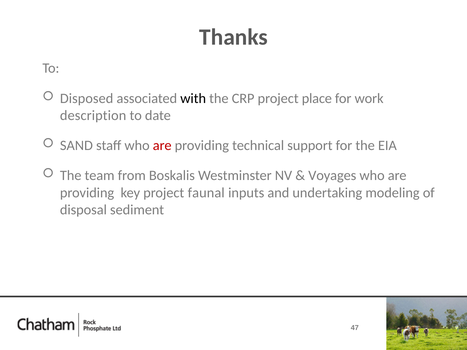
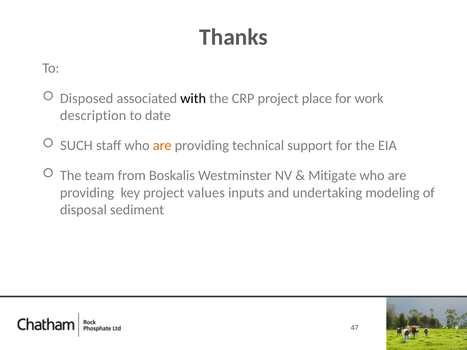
SAND: SAND -> SUCH
are at (162, 146) colour: red -> orange
Voyages: Voyages -> Mitigate
faunal: faunal -> values
